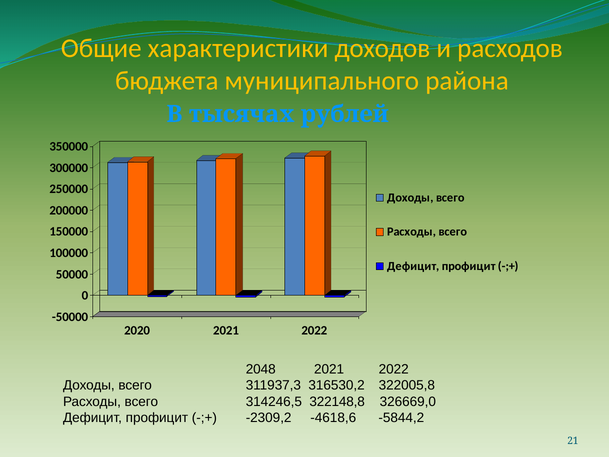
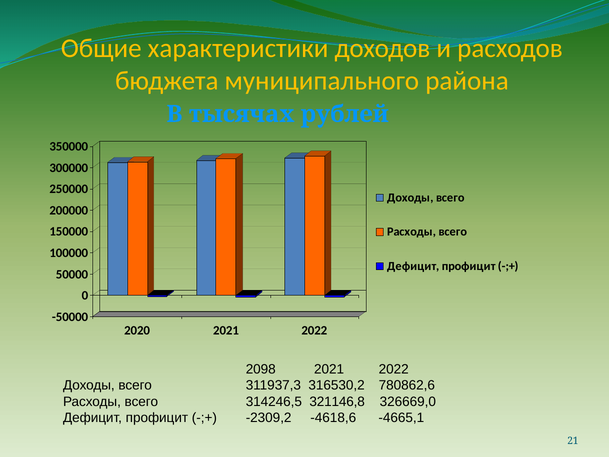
2048: 2048 -> 2098
322005,8: 322005,8 -> 780862,6
322148,8: 322148,8 -> 321146,8
-5844,2: -5844,2 -> -4665,1
